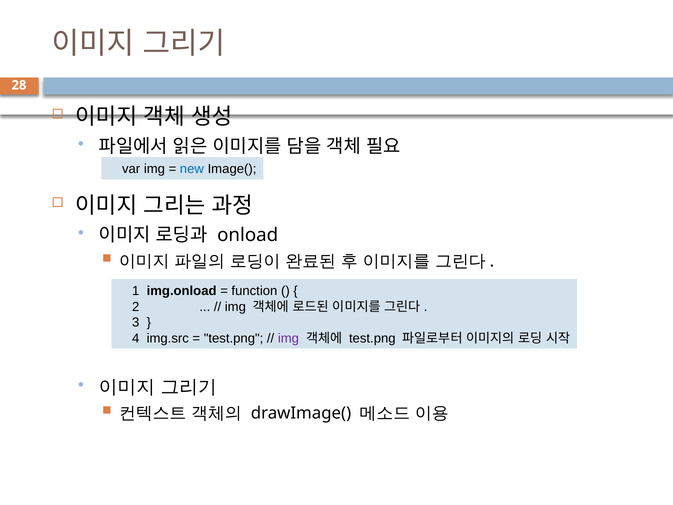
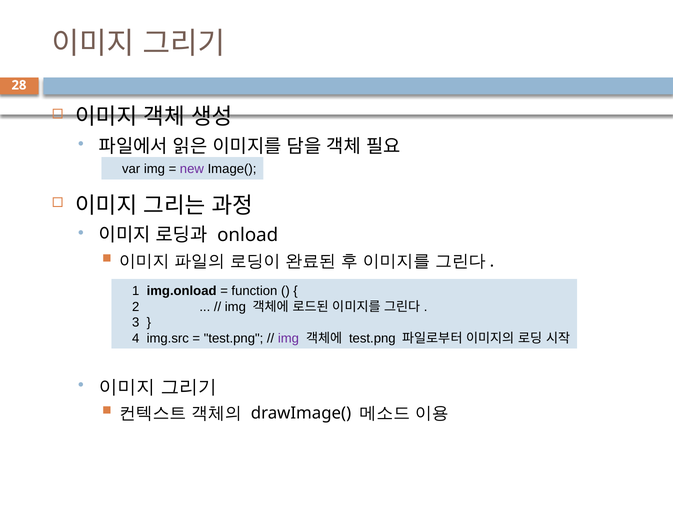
new colour: blue -> purple
